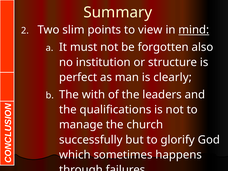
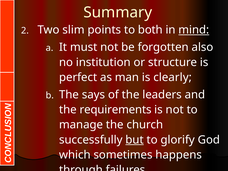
view: view -> both
with: with -> says
qualifications: qualifications -> requirements
but underline: none -> present
